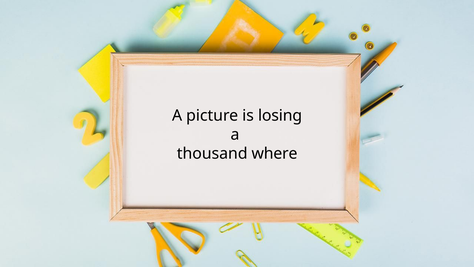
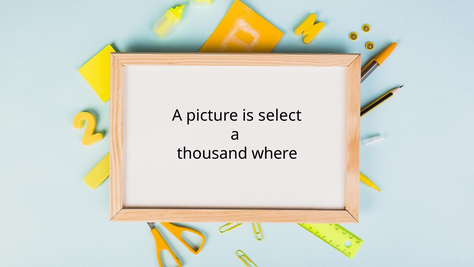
losing: losing -> select
